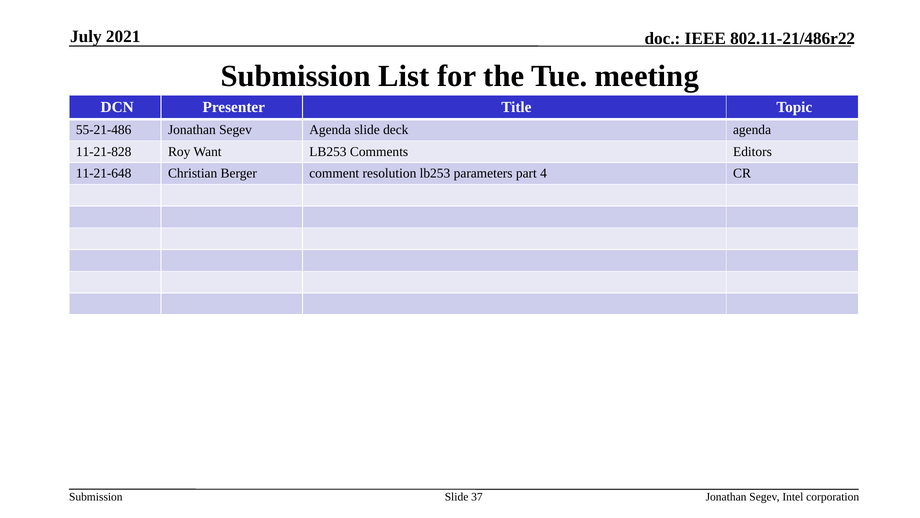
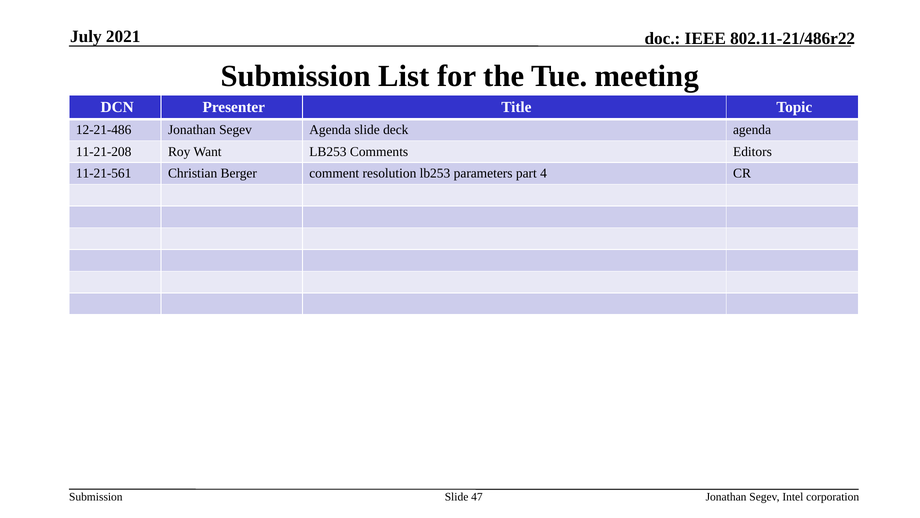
55-21-486: 55-21-486 -> 12-21-486
11-21-828: 11-21-828 -> 11-21-208
11-21-648: 11-21-648 -> 11-21-561
37: 37 -> 47
